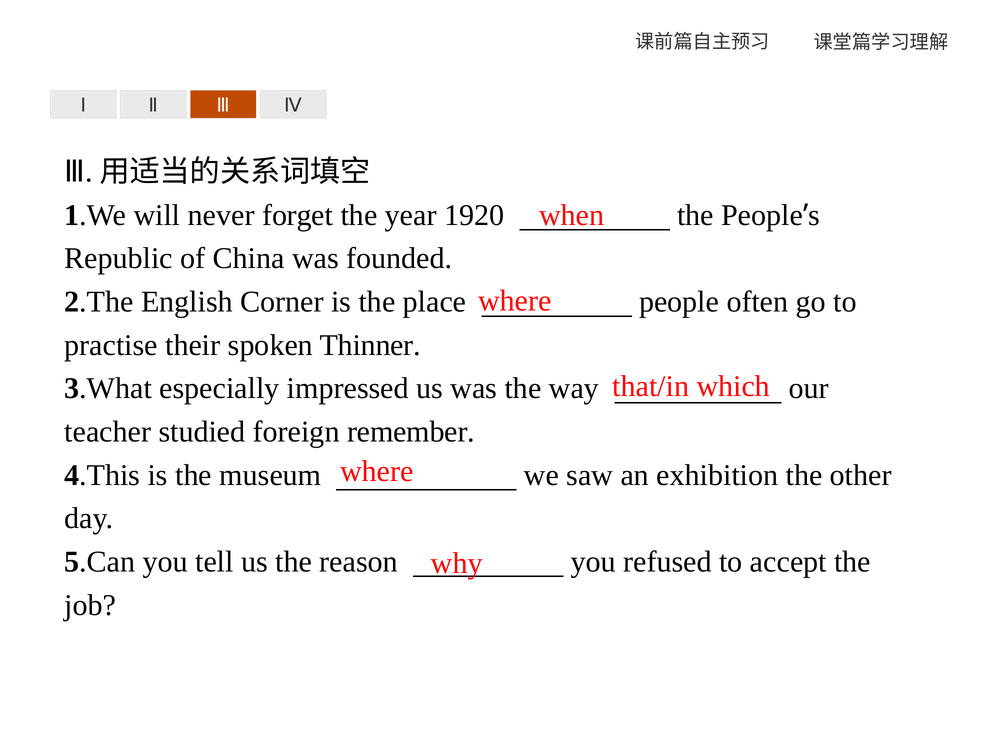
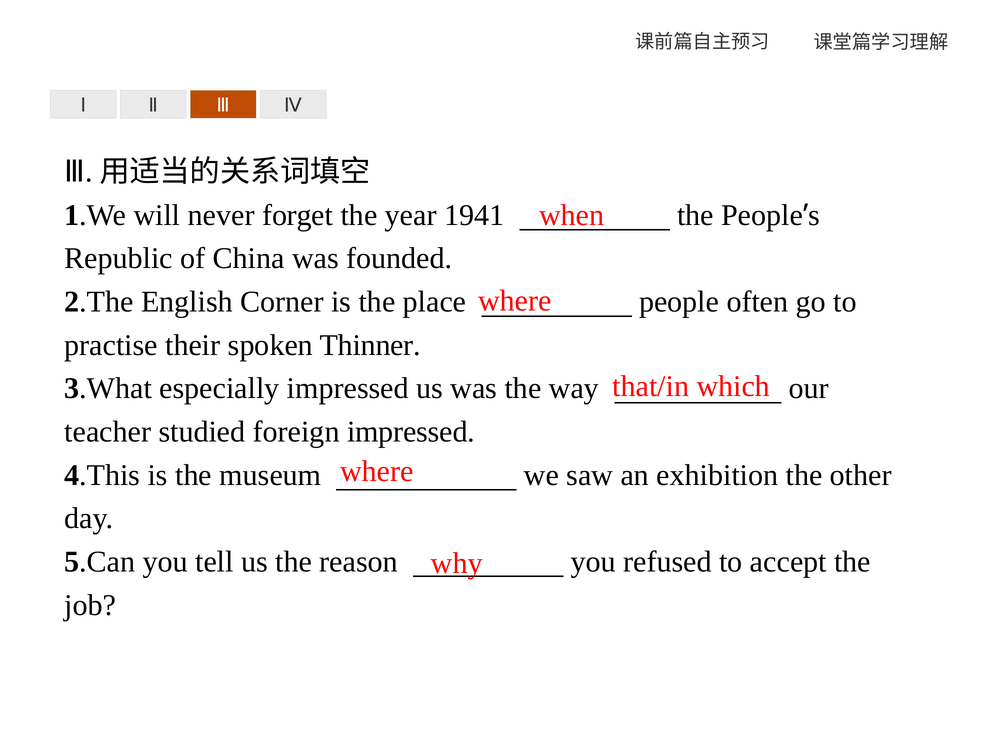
1920: 1920 -> 1941
foreign remember: remember -> impressed
